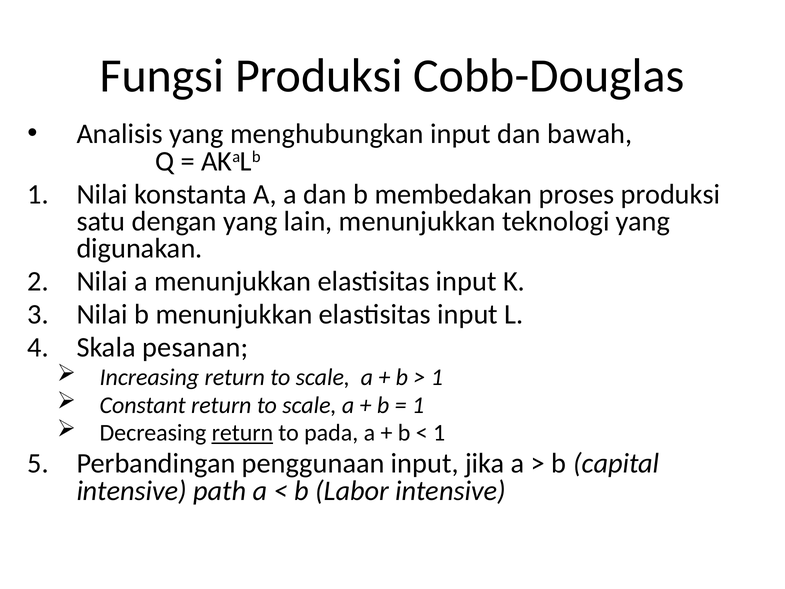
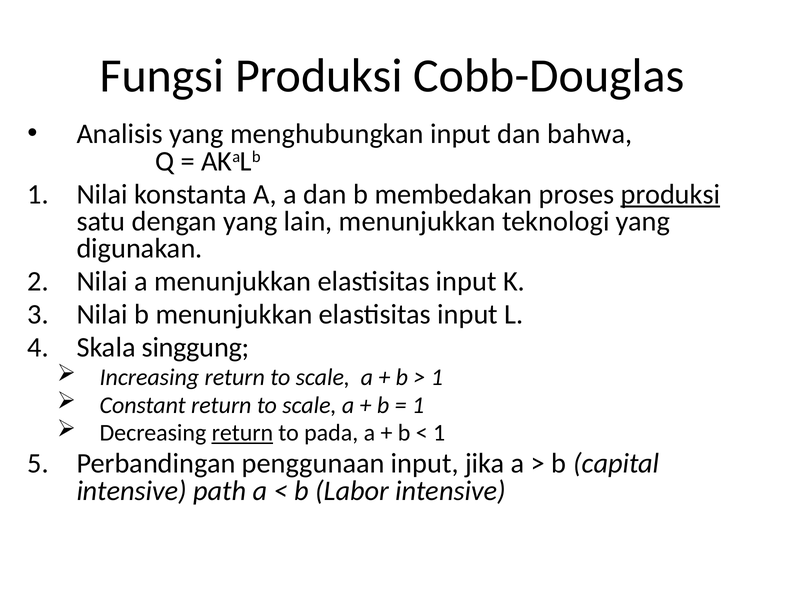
bawah: bawah -> bahwa
produksi at (670, 194) underline: none -> present
pesanan: pesanan -> singgung
